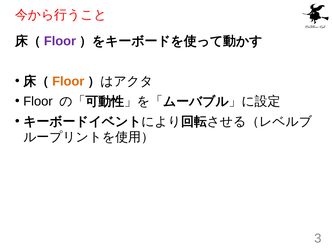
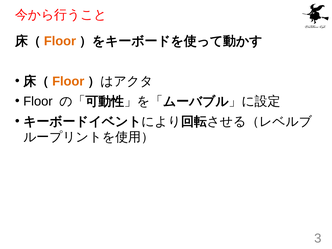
Floor at (60, 41) colour: purple -> orange
